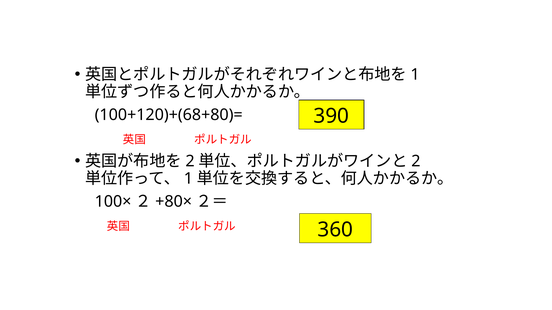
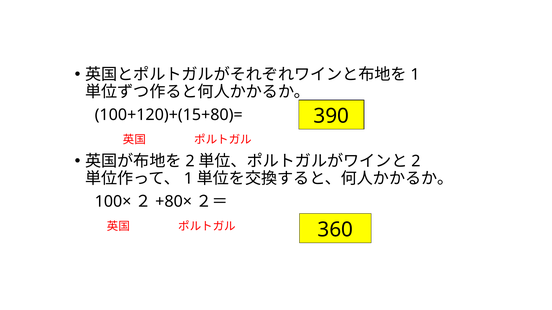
100+120)+(68+80)=: 100+120)+(68+80)= -> 100+120)+(15+80)=
